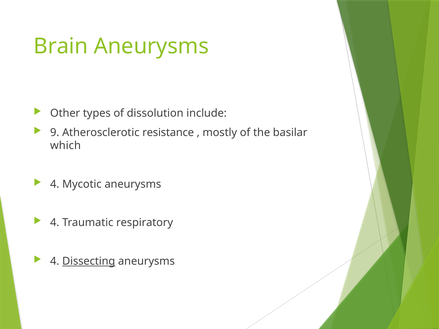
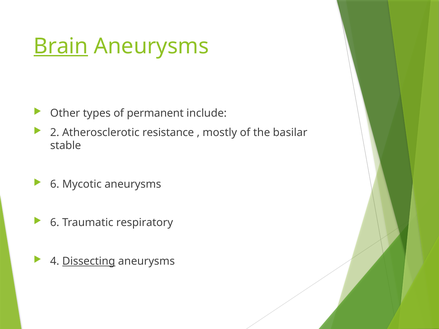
Brain underline: none -> present
dissolution: dissolution -> permanent
9: 9 -> 2
which: which -> stable
4 at (55, 184): 4 -> 6
4 at (55, 223): 4 -> 6
